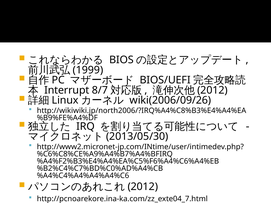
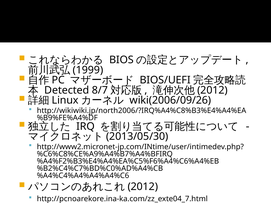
Interrupt: Interrupt -> Detected
